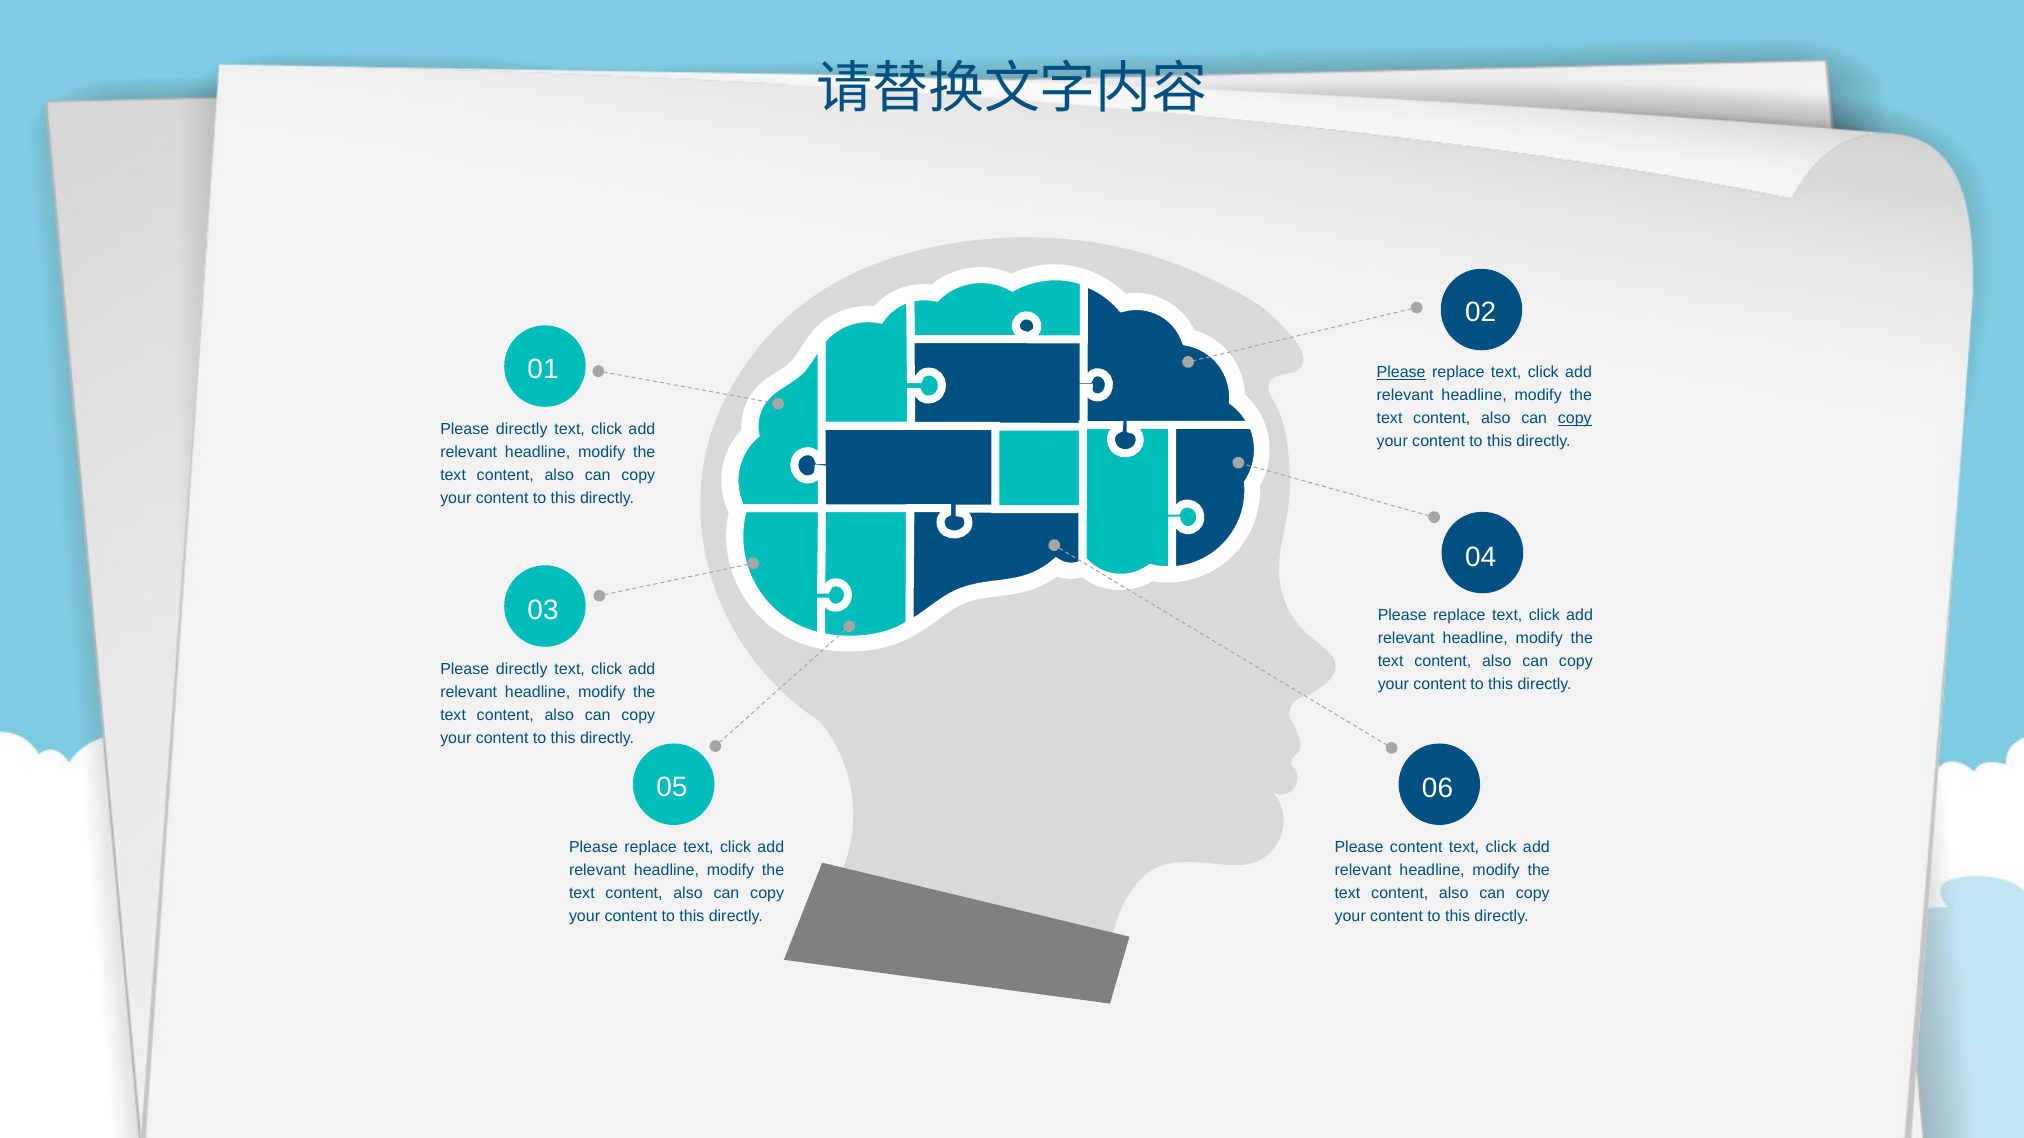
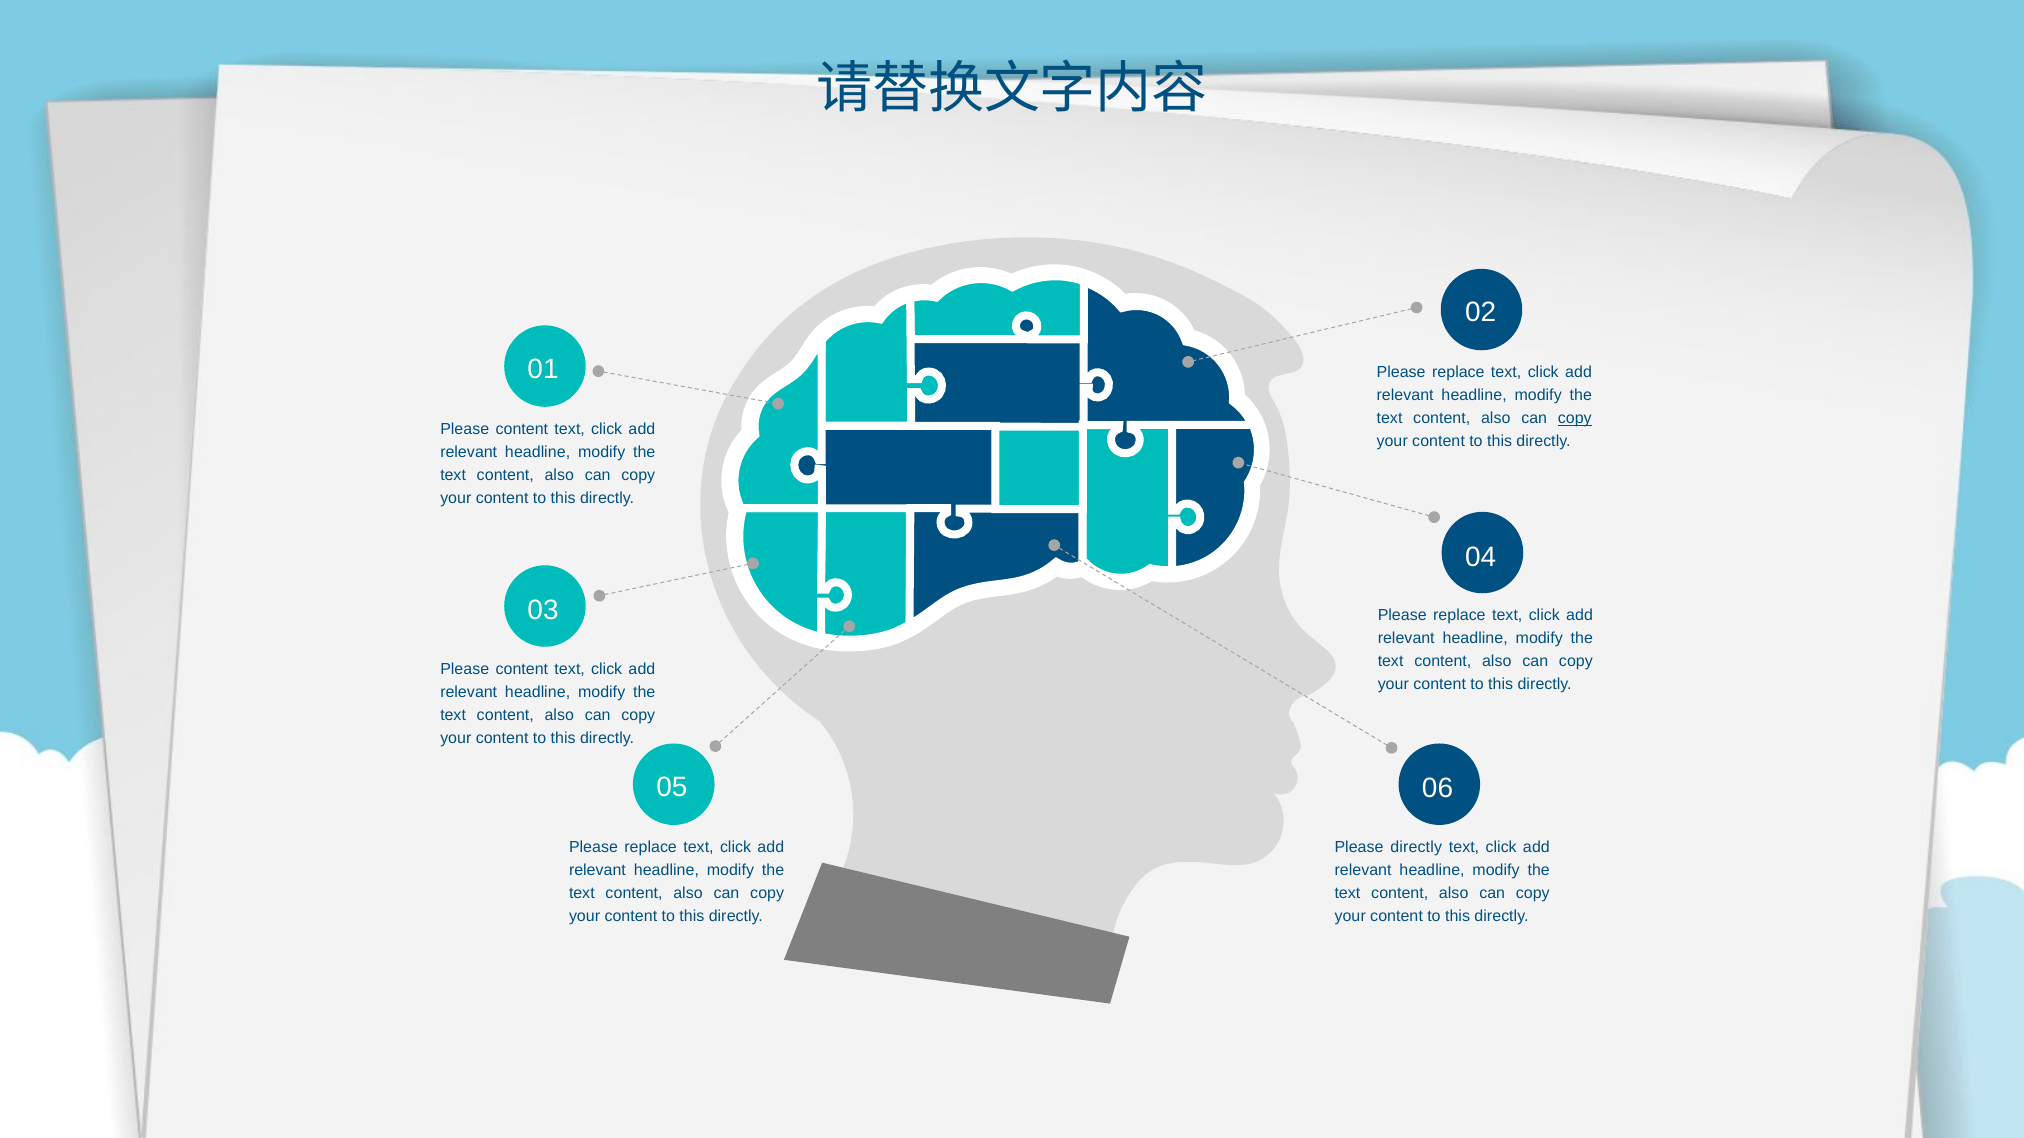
Please at (1401, 373) underline: present -> none
directly at (522, 429): directly -> content
directly at (522, 669): directly -> content
Please content: content -> directly
